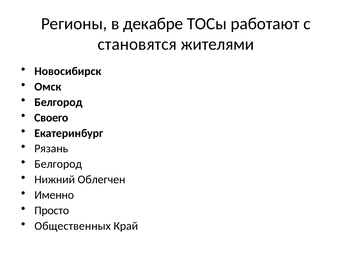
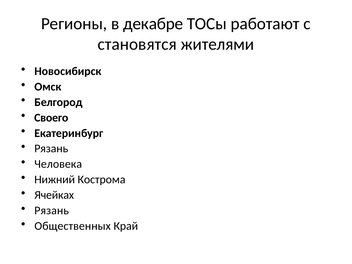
Белгород at (58, 164): Белгород -> Человека
Облегчен: Облегчен -> Кострома
Именно: Именно -> Ячейках
Просто at (52, 211): Просто -> Рязань
